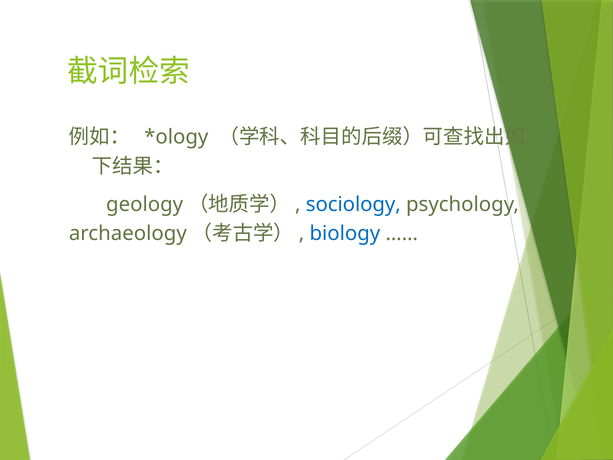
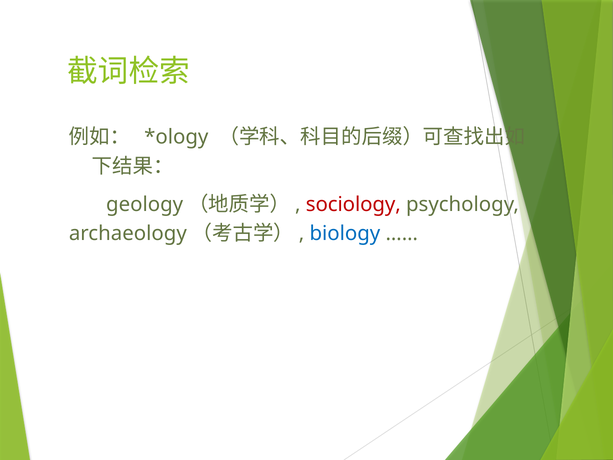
sociology colour: blue -> red
